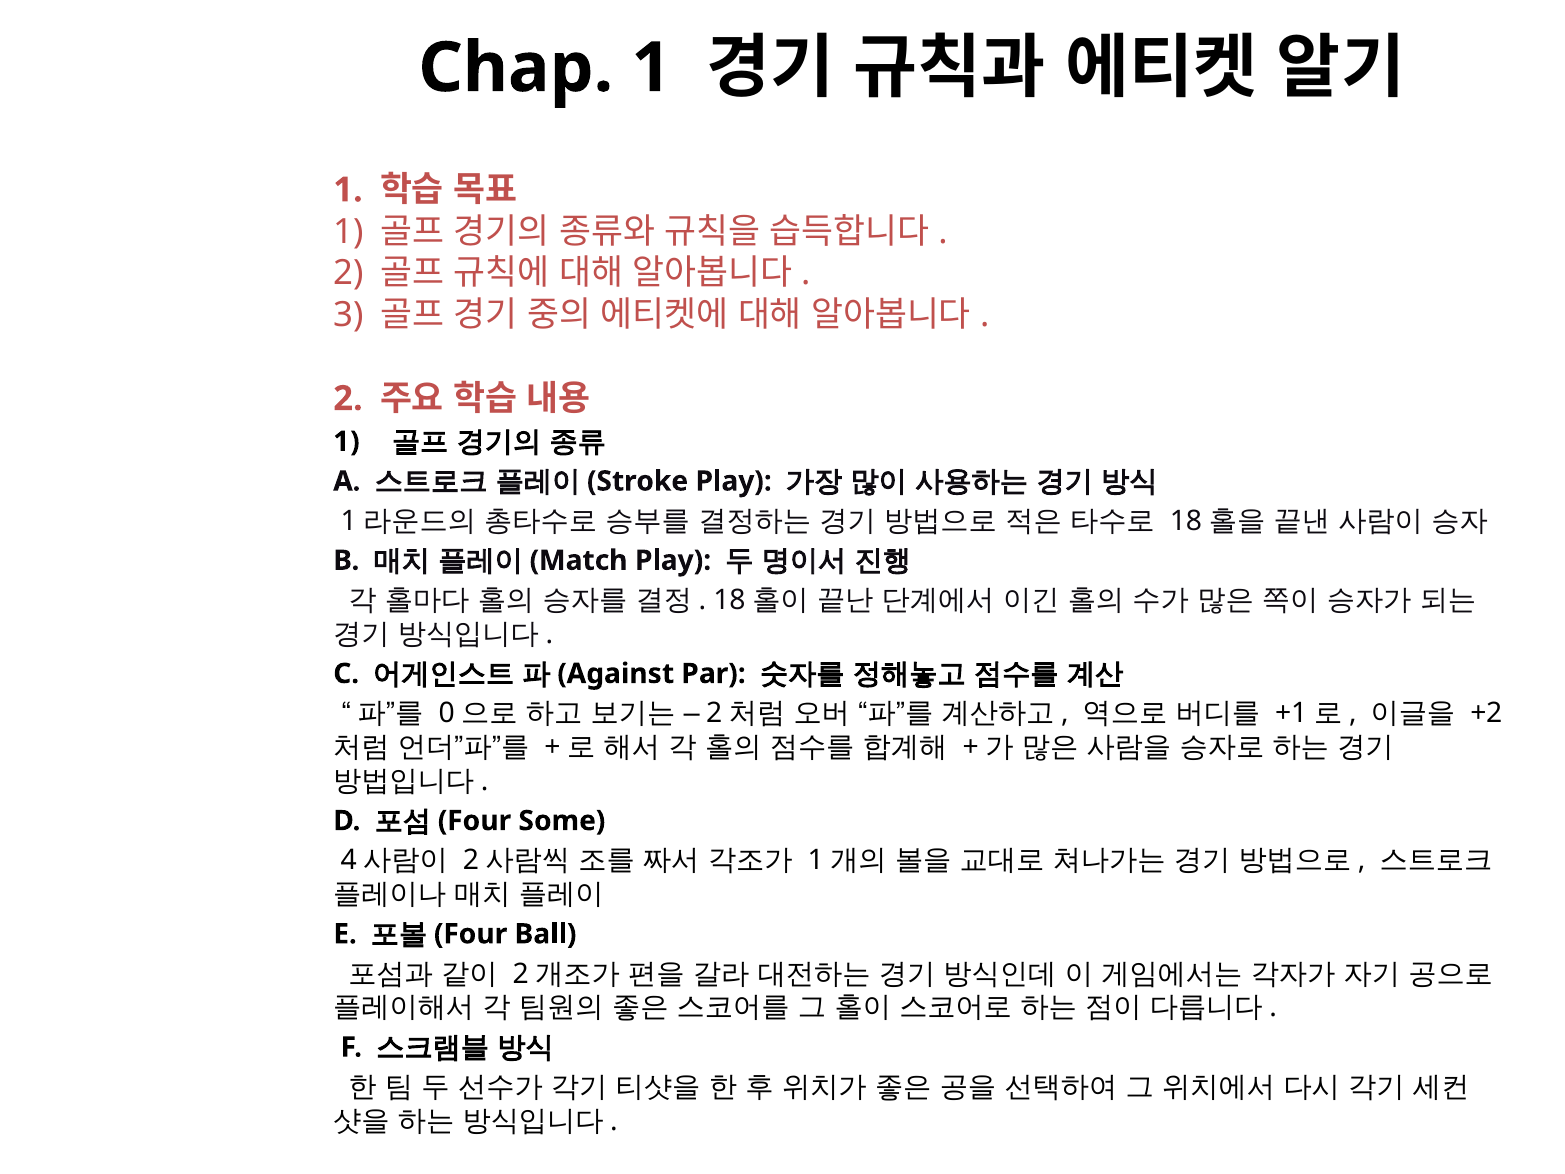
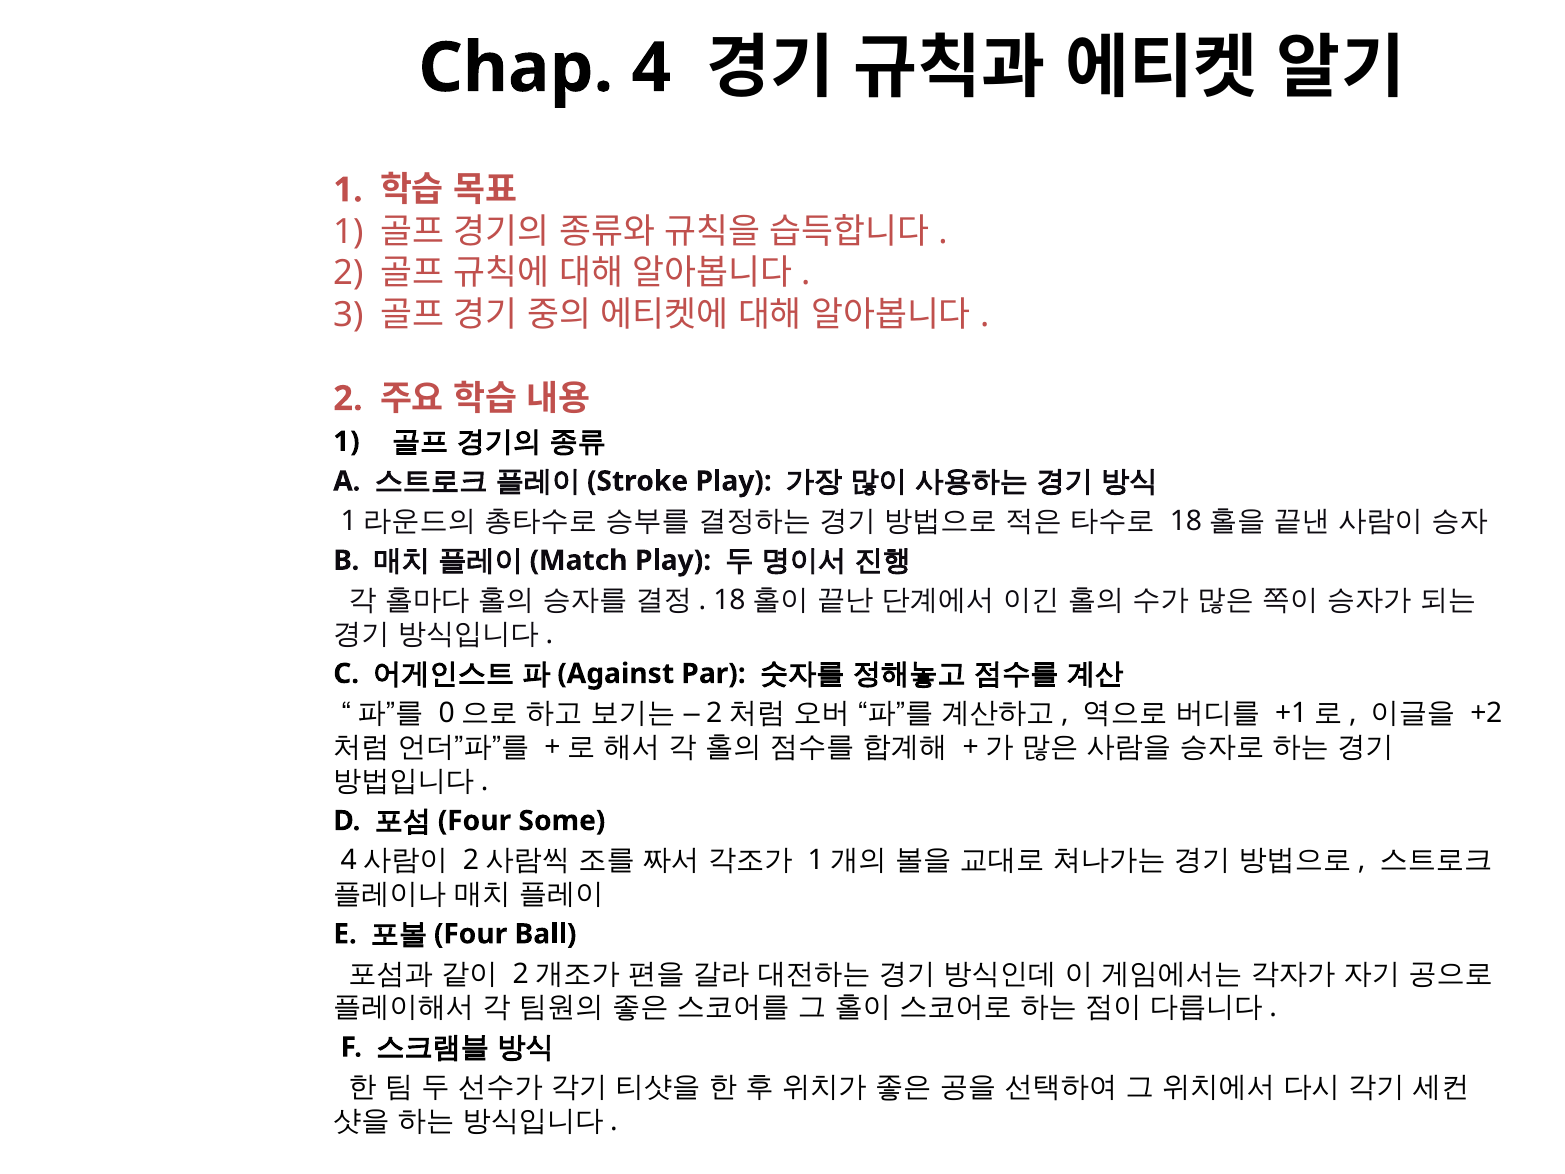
Chap 1: 1 -> 4
